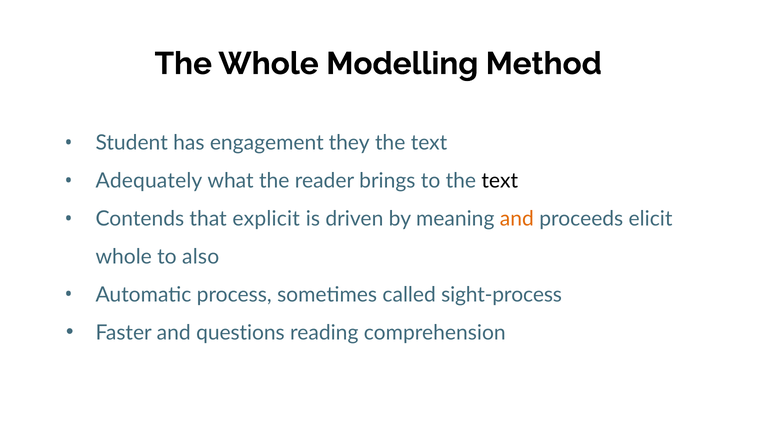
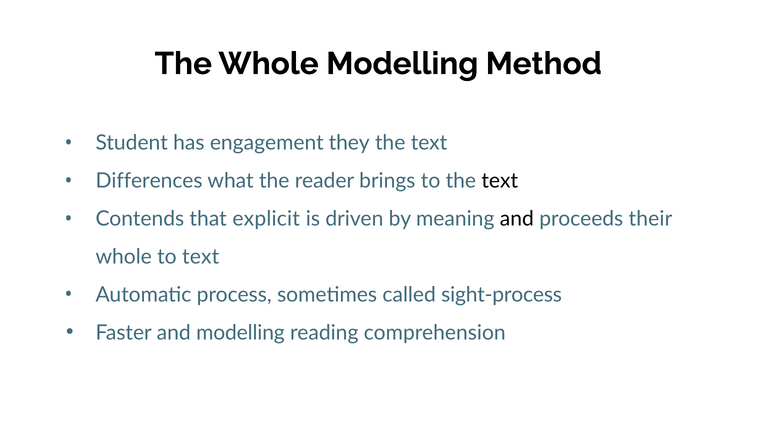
Adequately: Adequately -> Differences
and at (517, 219) colour: orange -> black
elicit: elicit -> their
to also: also -> text
and questions: questions -> modelling
